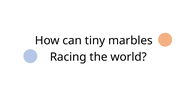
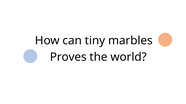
Racing: Racing -> Proves
